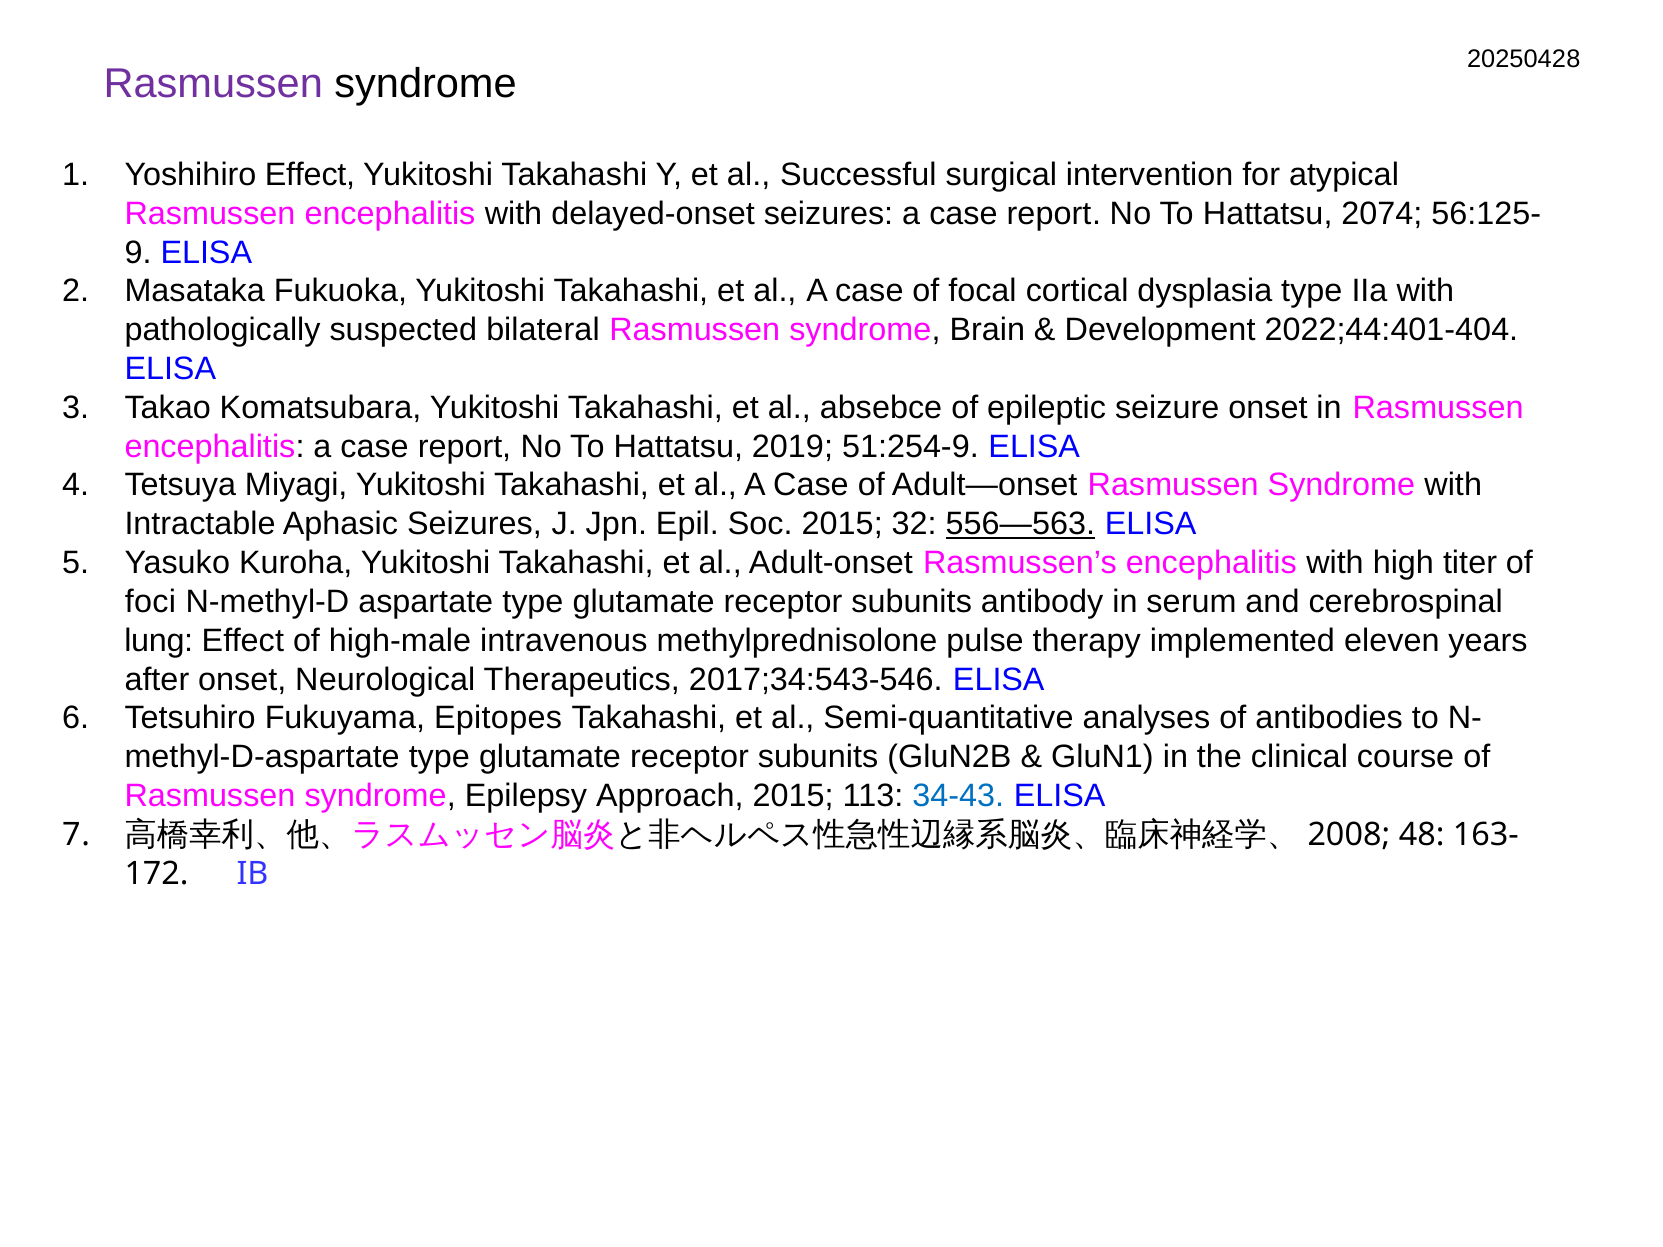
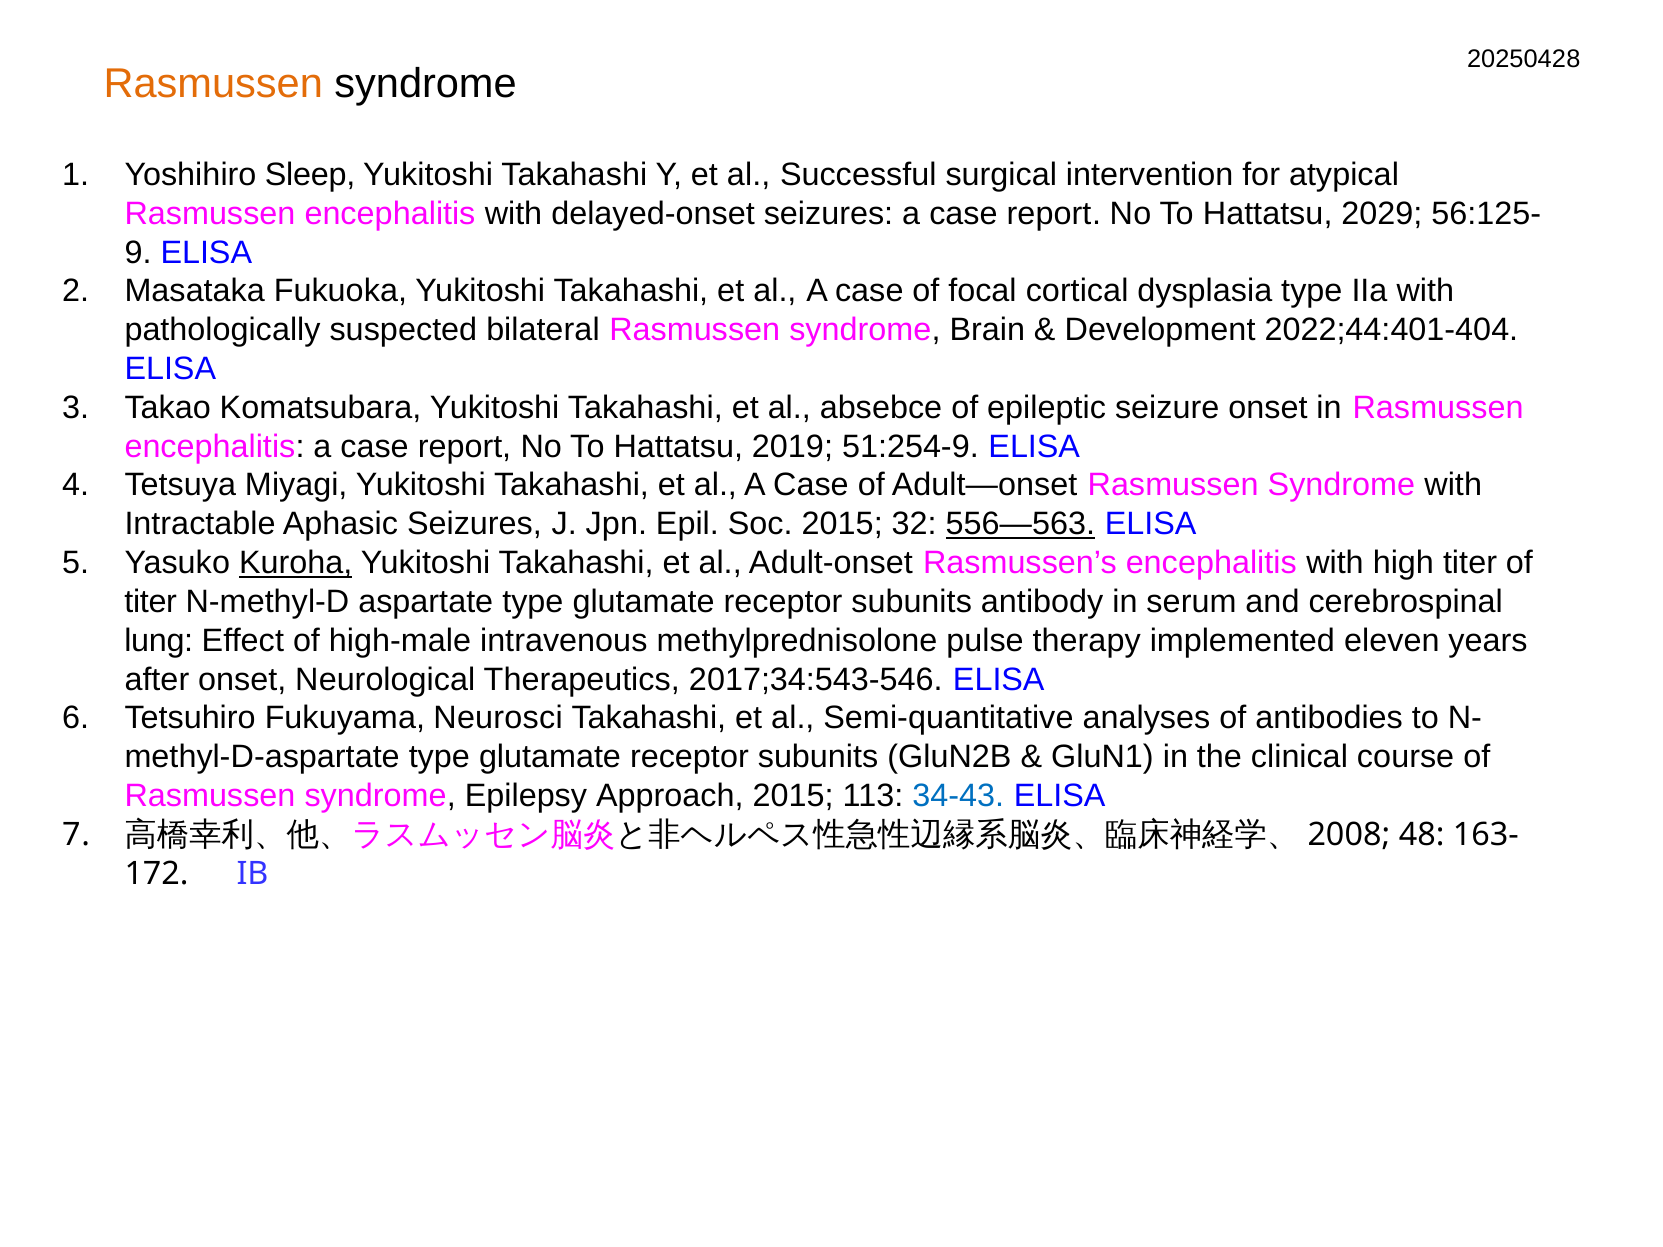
Rasmussen at (213, 83) colour: purple -> orange
Yoshihiro Effect: Effect -> Sleep
2074: 2074 -> 2029
Kuroha underline: none -> present
foci at (150, 602): foci -> titer
Epitopes: Epitopes -> Neurosci
